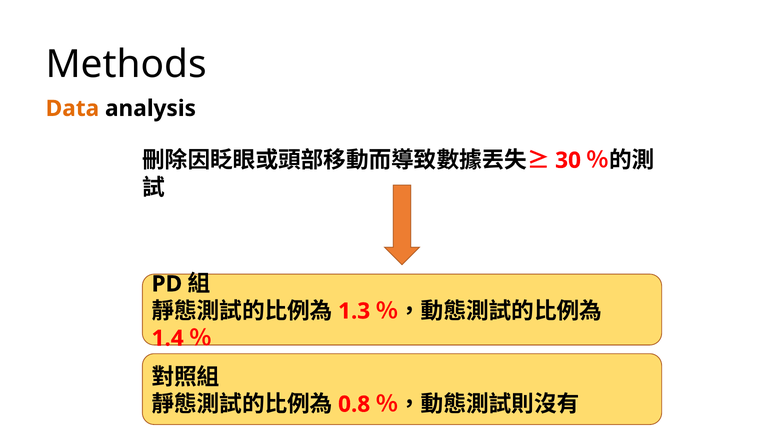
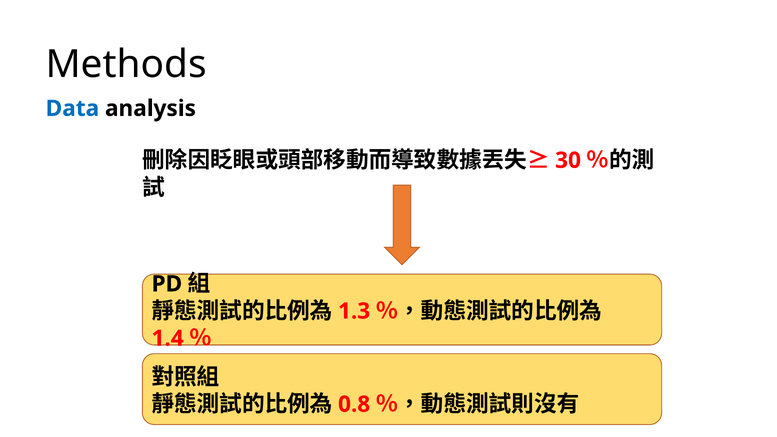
Data colour: orange -> blue
